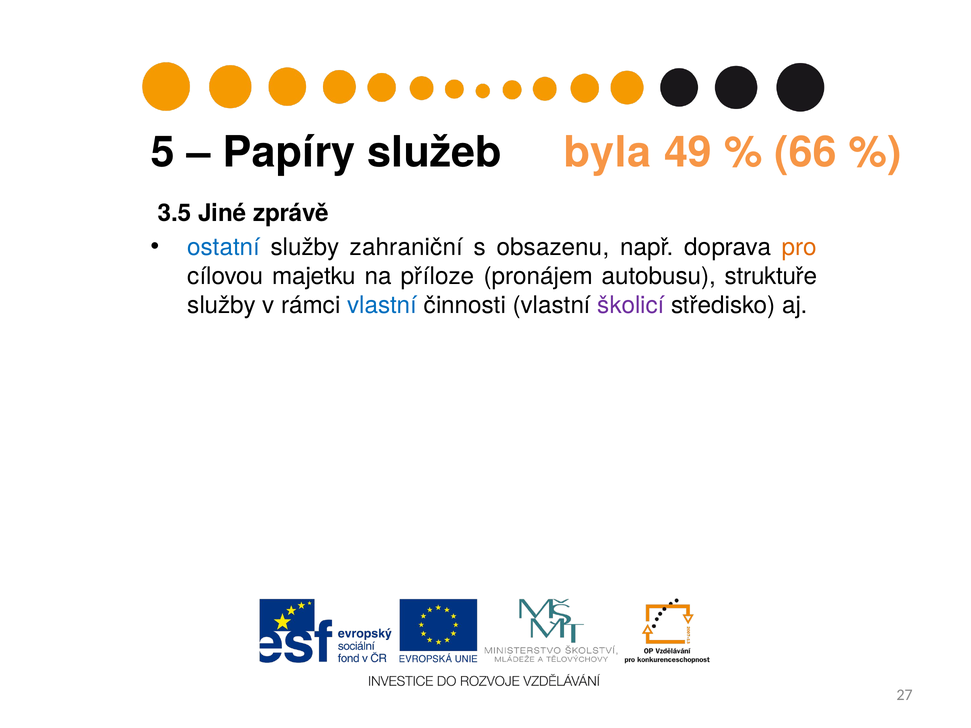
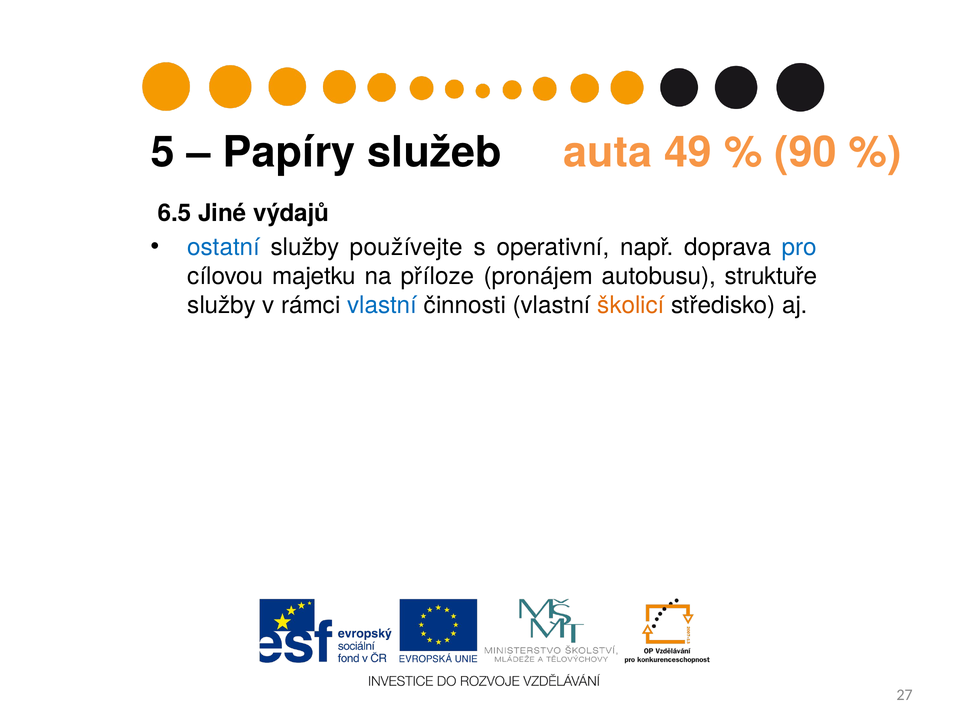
byla: byla -> auta
66: 66 -> 90
3.5: 3.5 -> 6.5
zprávě: zprávě -> výdajů
zahraniční: zahraniční -> používejte
obsazenu: obsazenu -> operativní
pro colour: orange -> blue
školicí colour: purple -> orange
